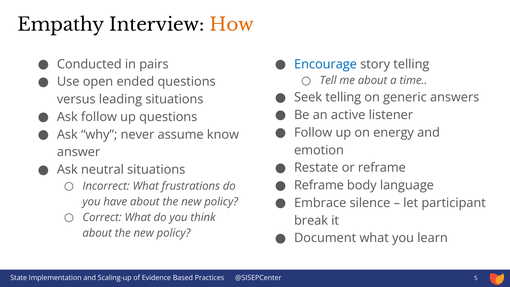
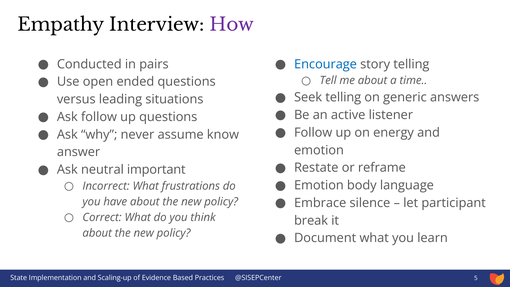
How colour: orange -> purple
neutral situations: situations -> important
Reframe at (319, 185): Reframe -> Emotion
